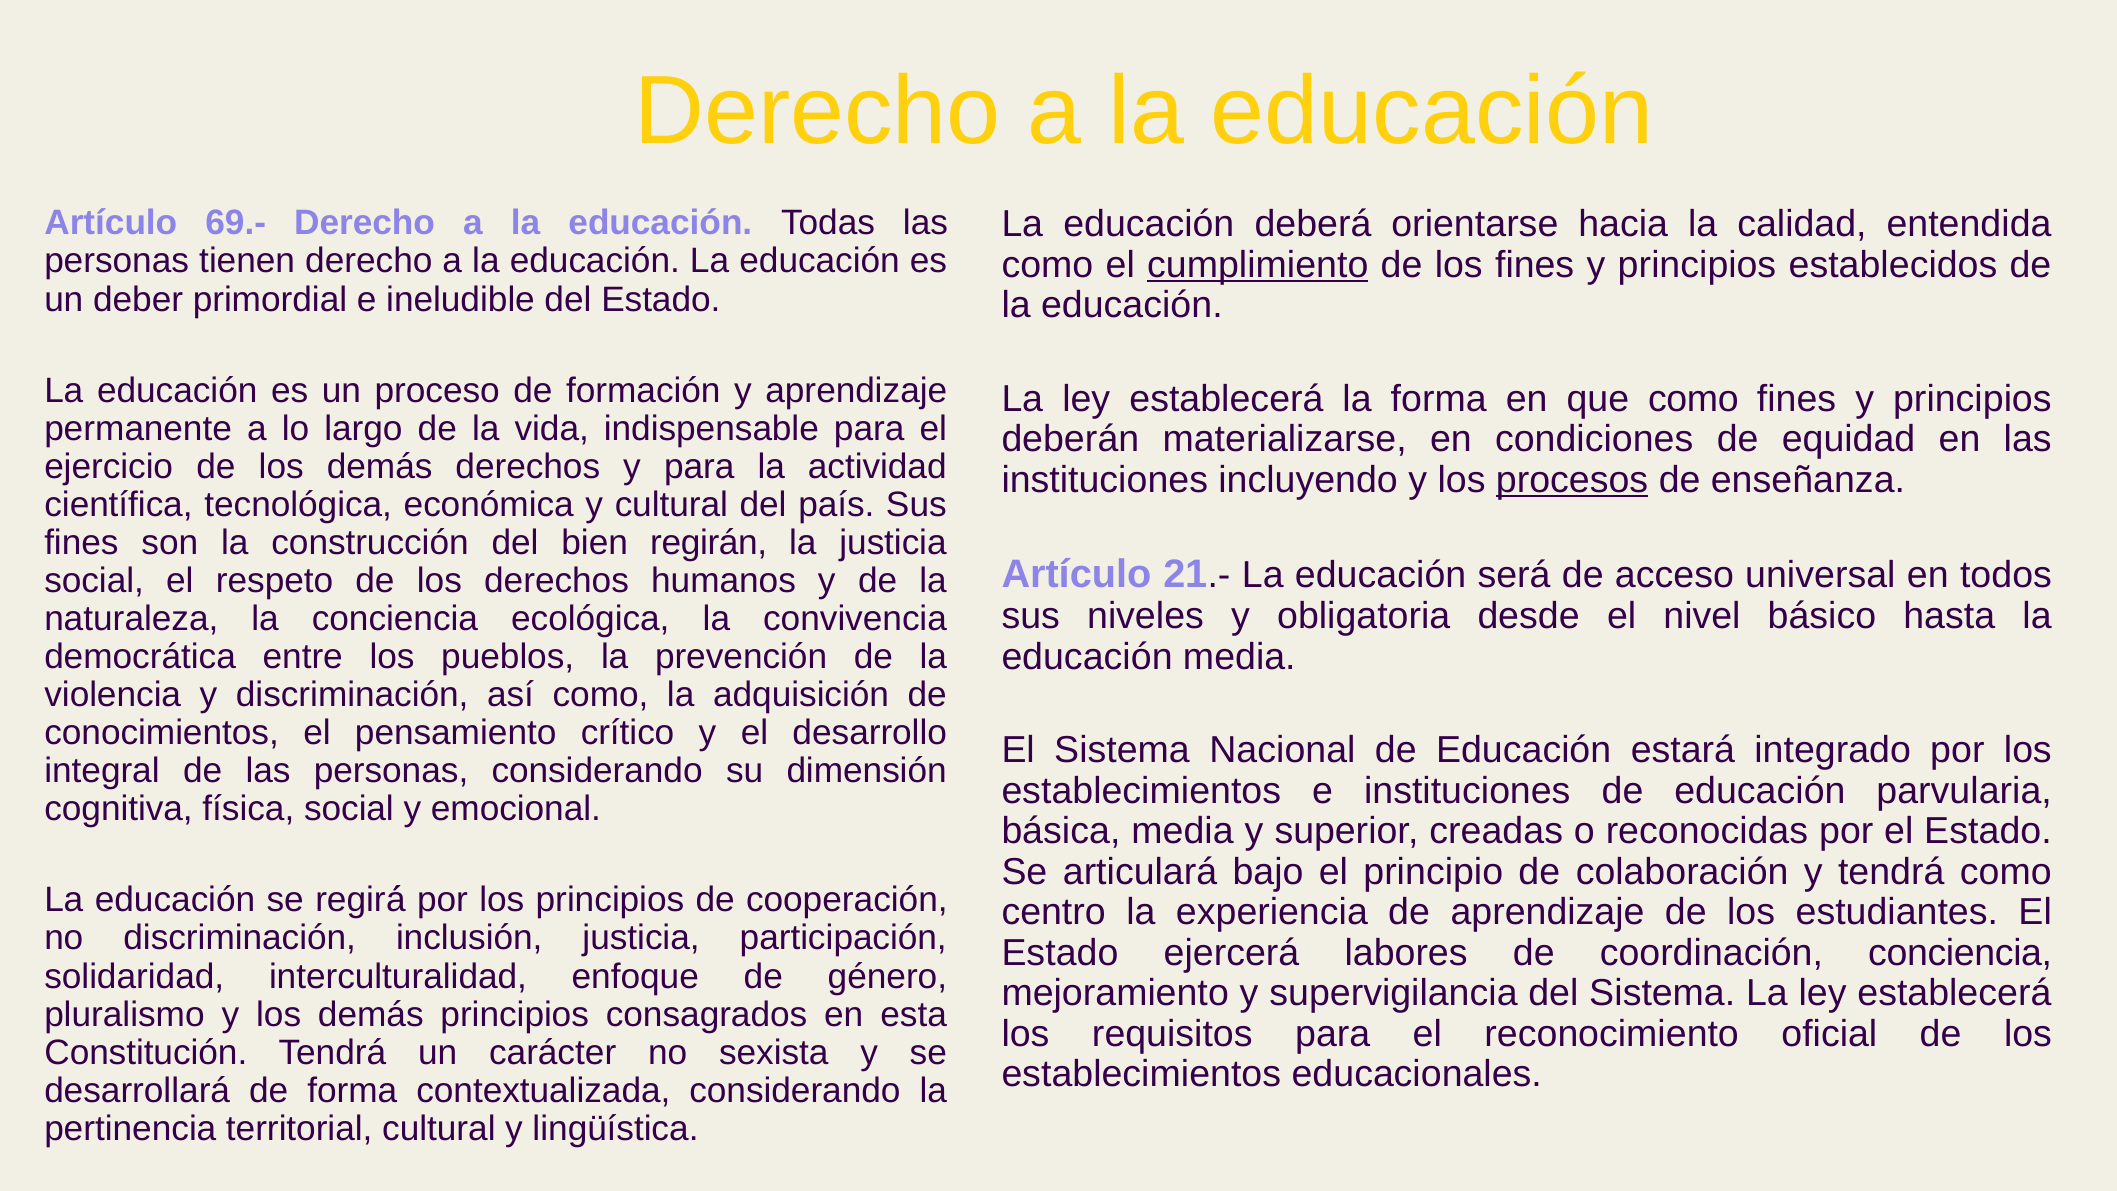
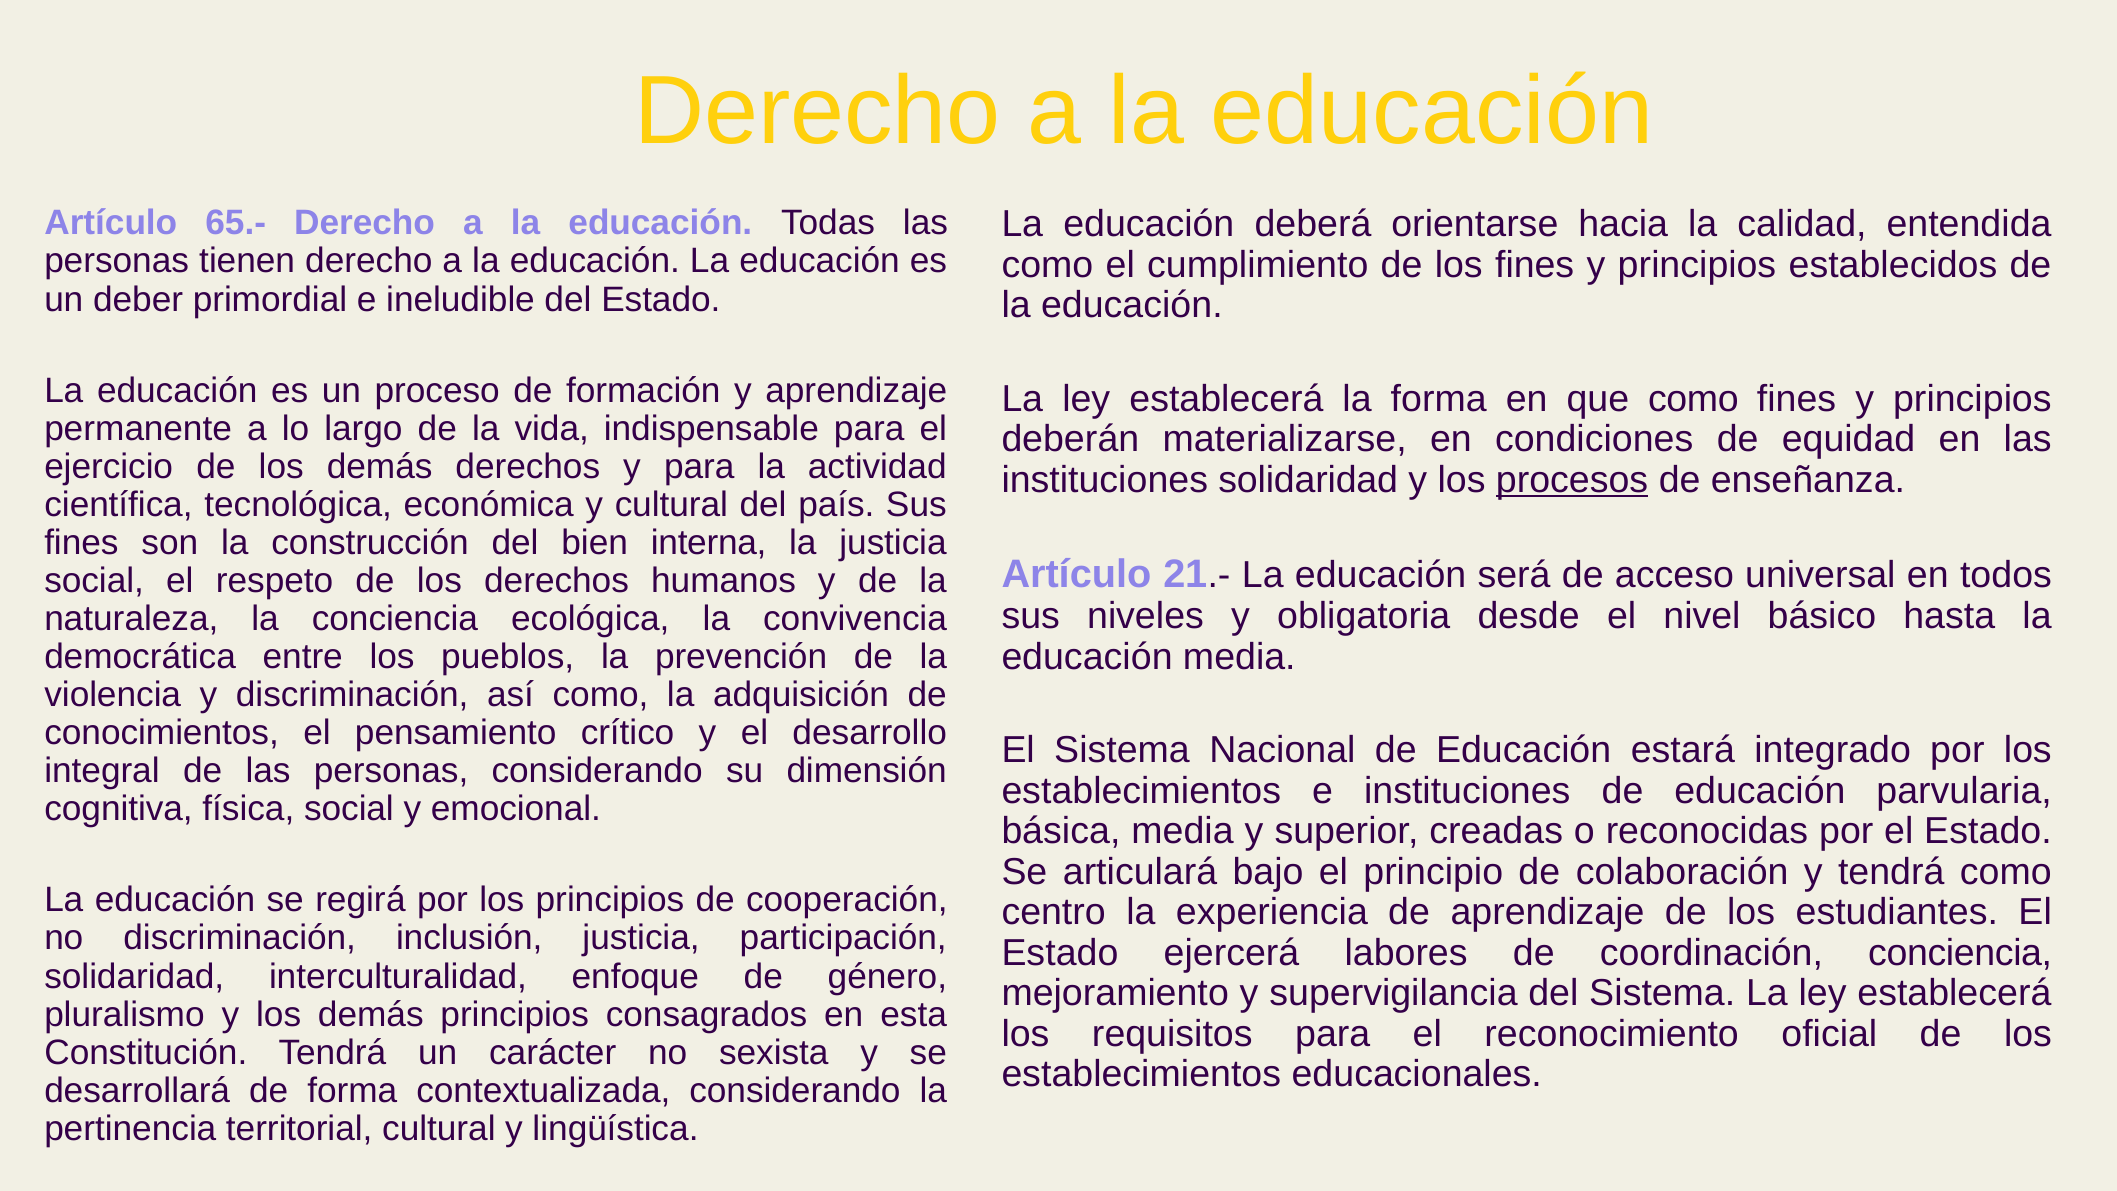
69.-: 69.- -> 65.-
cumplimiento underline: present -> none
instituciones incluyendo: incluyendo -> solidaridad
regirán: regirán -> interna
